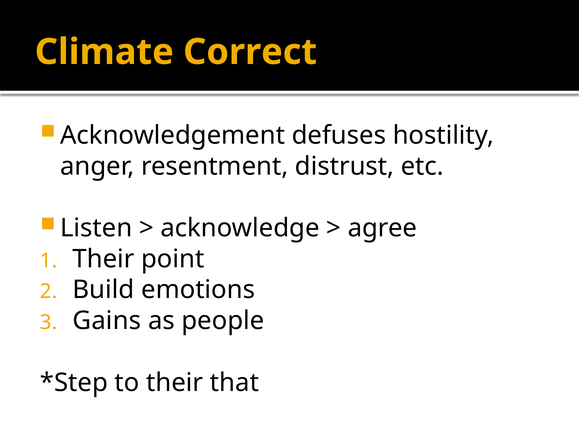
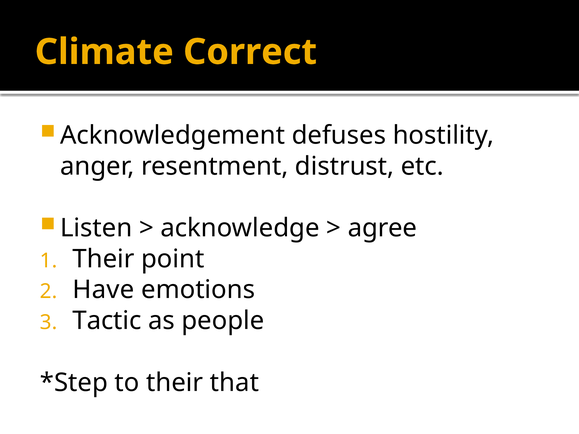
Build: Build -> Have
Gains: Gains -> Tactic
